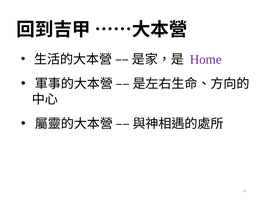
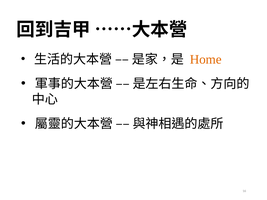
Home colour: purple -> orange
